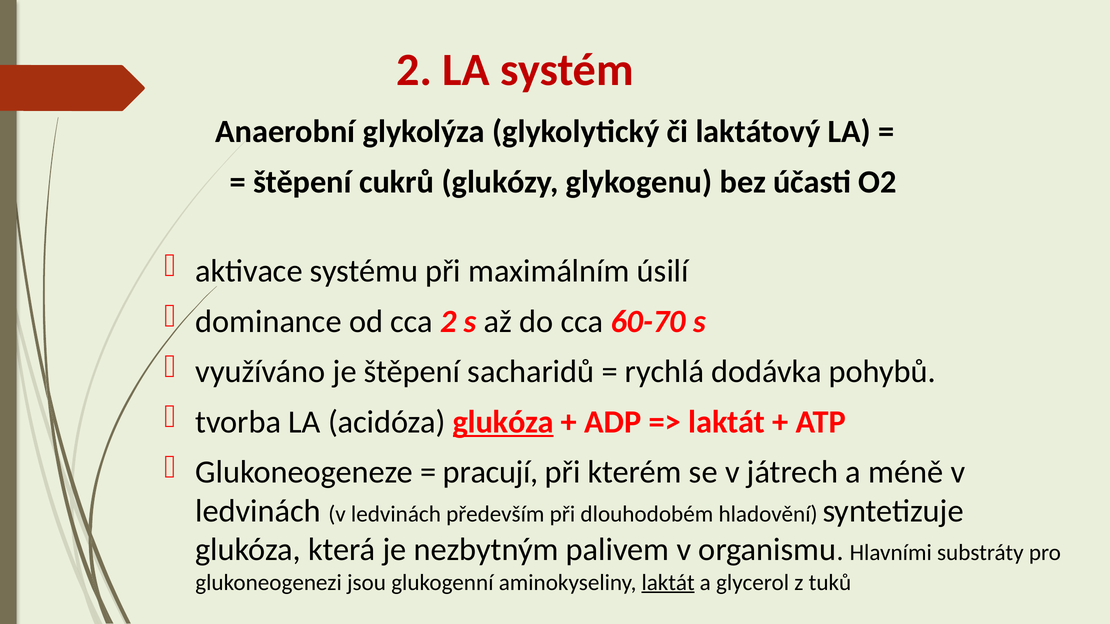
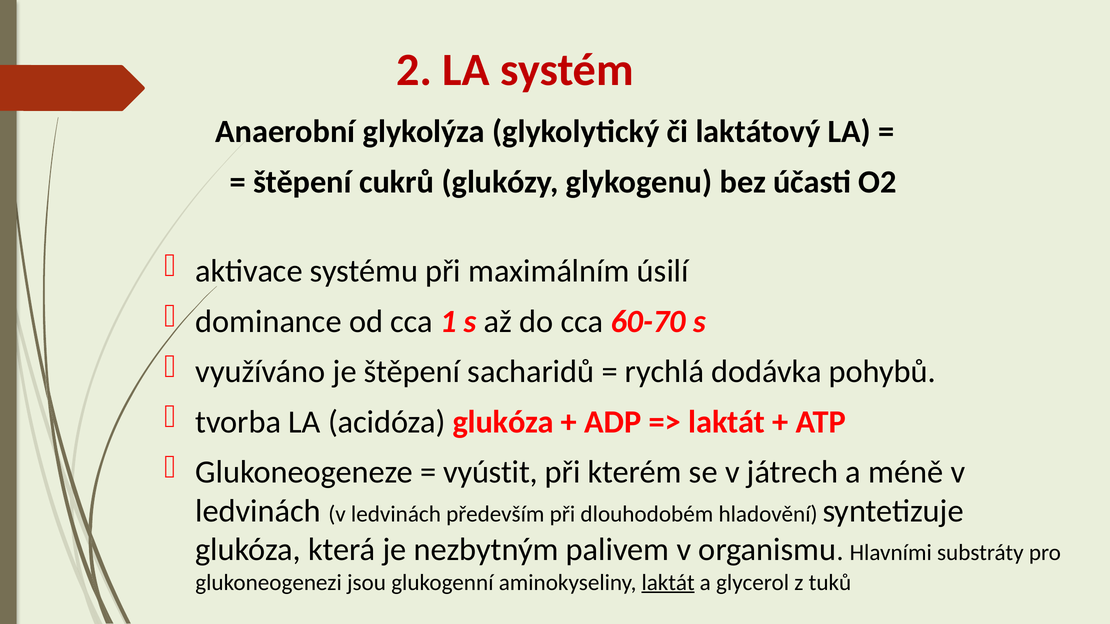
cca 2: 2 -> 1
glukóza at (503, 422) underline: present -> none
pracují: pracují -> vyústit
